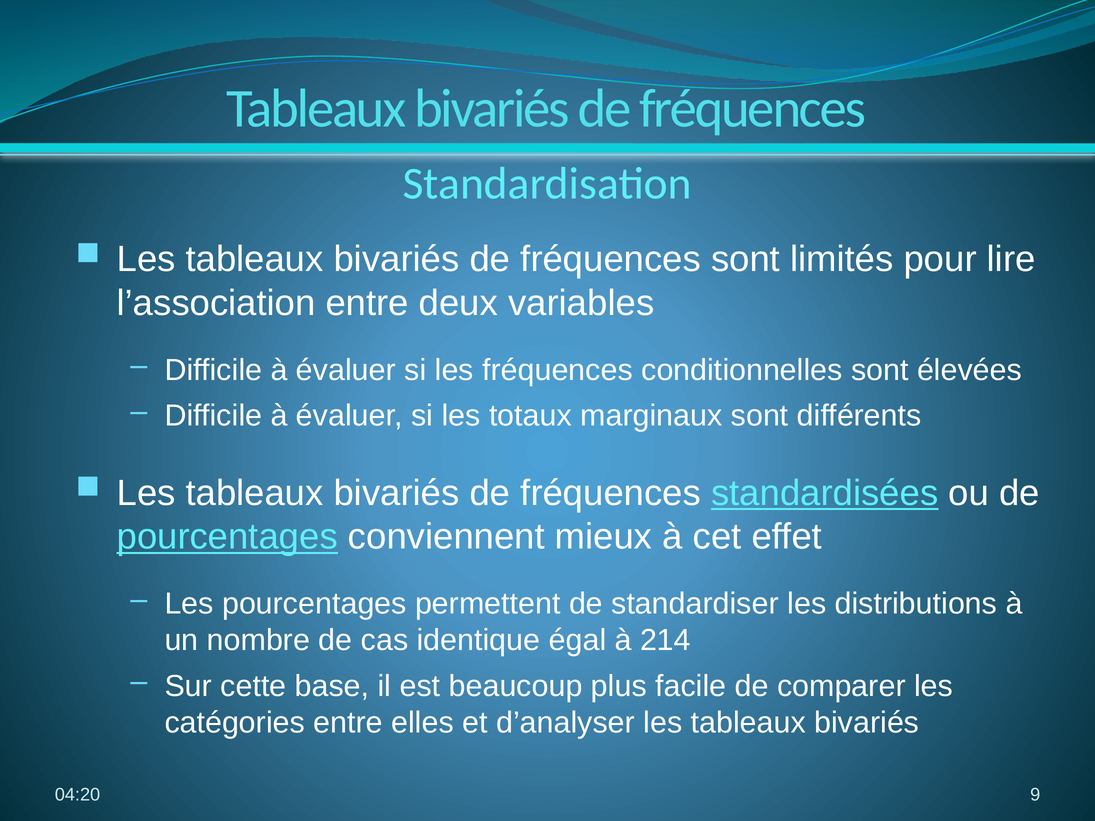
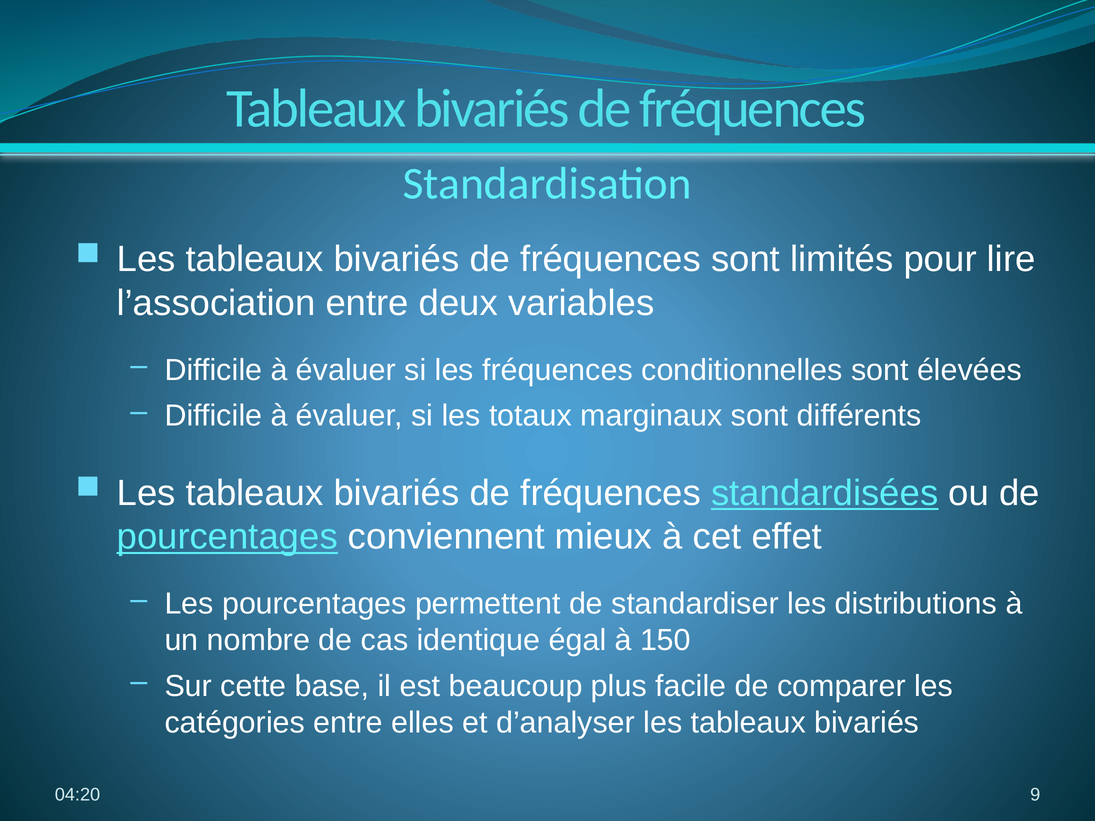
214: 214 -> 150
